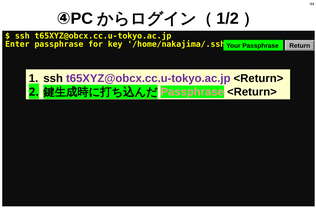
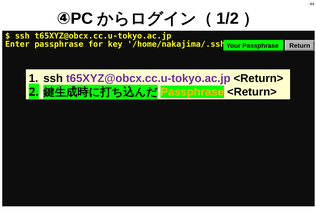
Passphrase at (192, 92) colour: pink -> yellow
